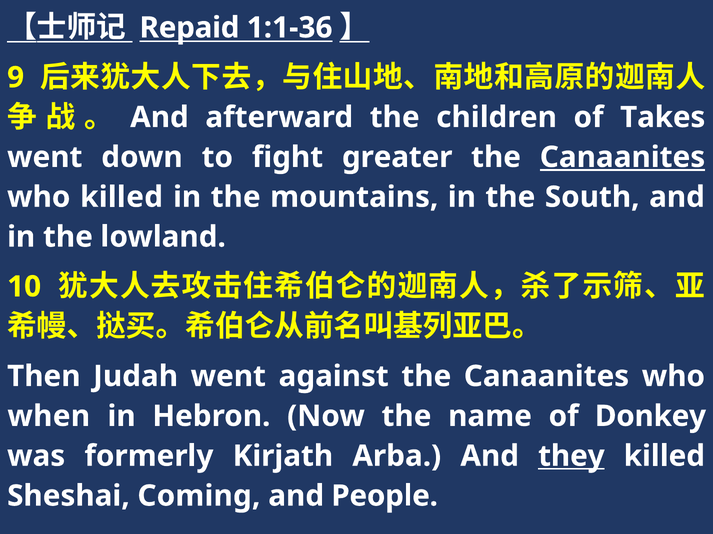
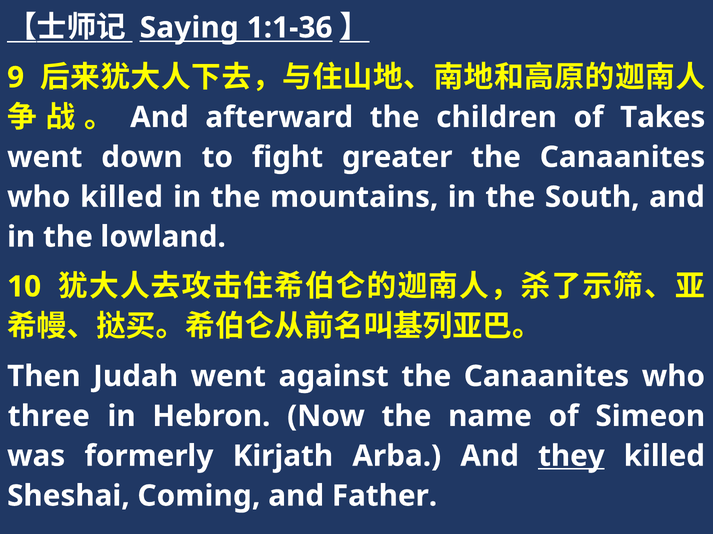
Repaid: Repaid -> Saying
Canaanites at (622, 157) underline: present -> none
when: when -> three
Donkey: Donkey -> Simeon
People: People -> Father
